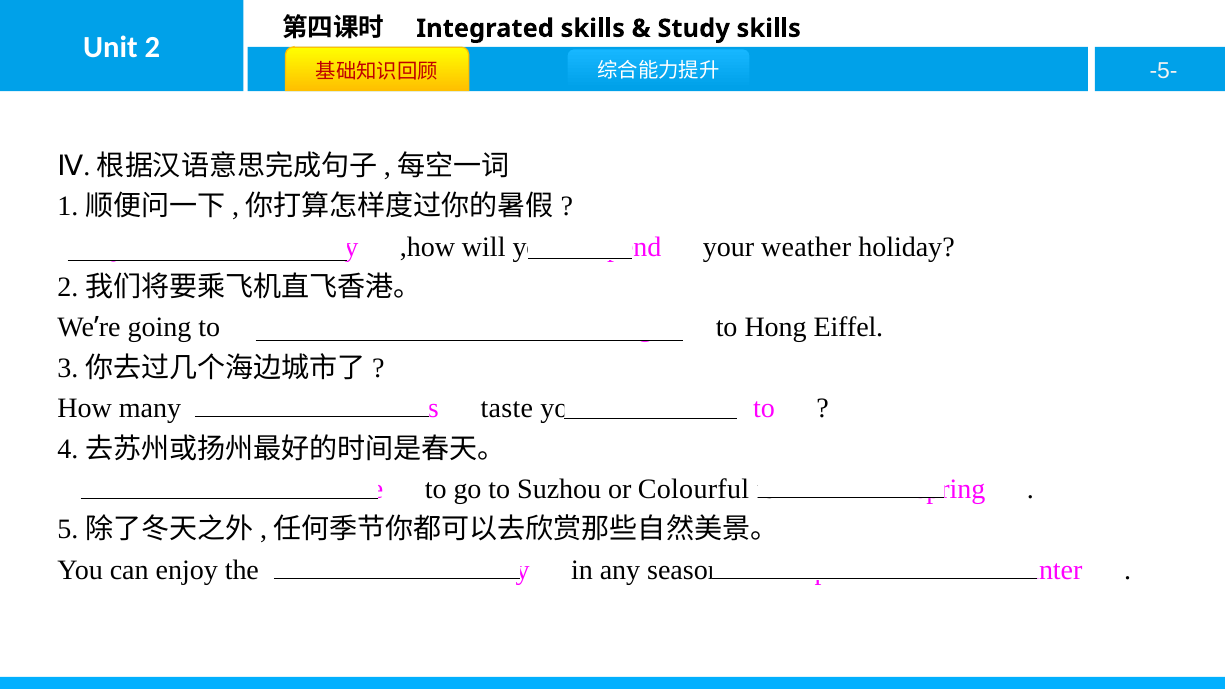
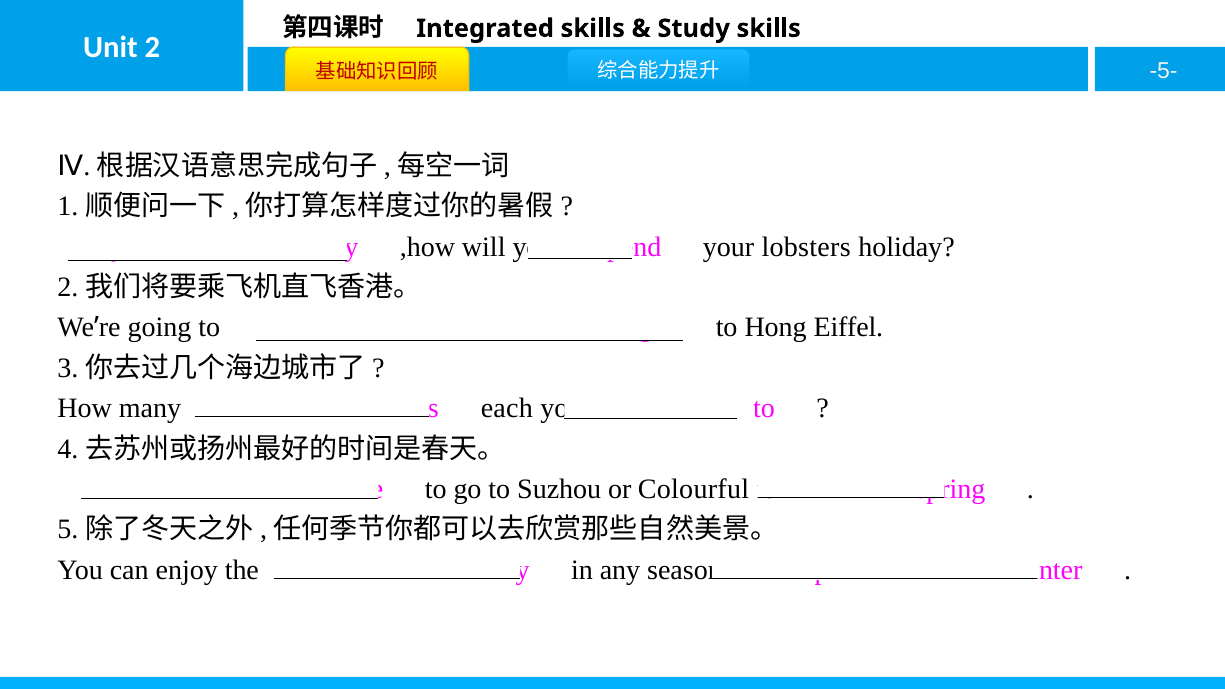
weather: weather -> lobsters
taste: taste -> each
